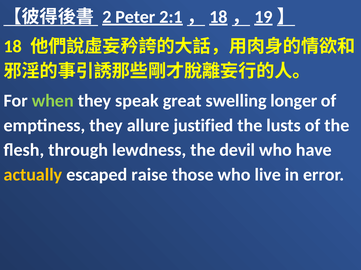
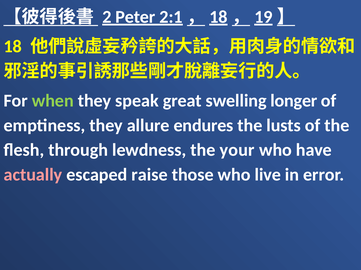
justified: justified -> endures
devil: devil -> your
actually colour: yellow -> pink
